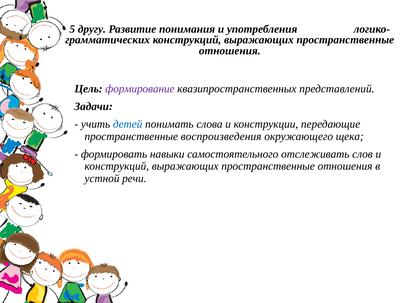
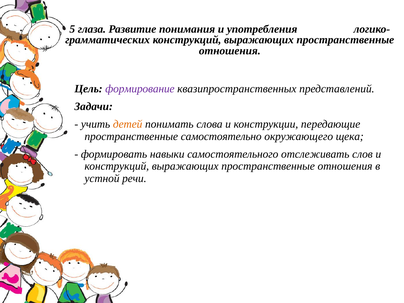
другу: другу -> глаза
детей colour: blue -> orange
воспроизведения: воспроизведения -> самостоятельно
